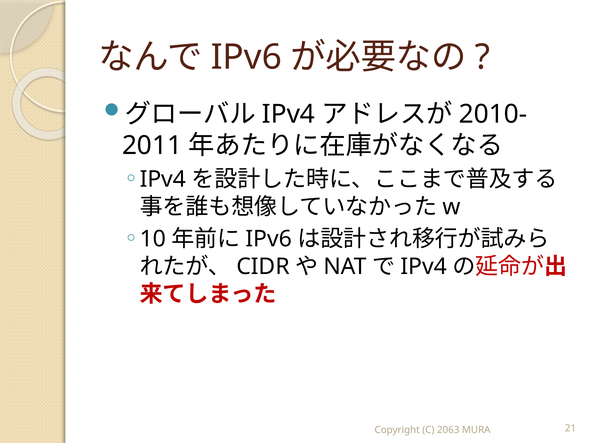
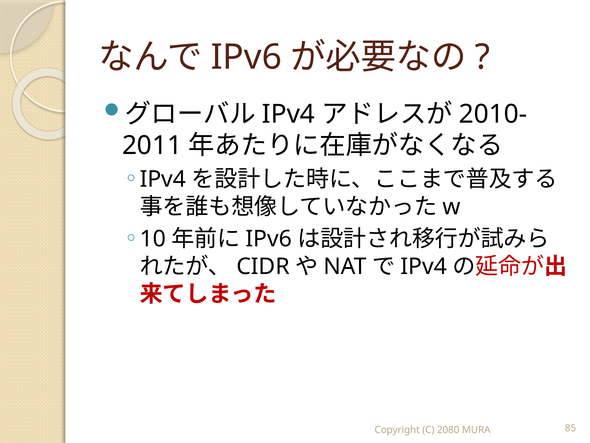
2063: 2063 -> 2080
21: 21 -> 85
